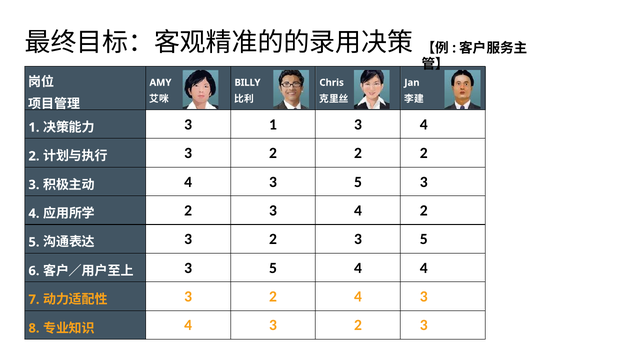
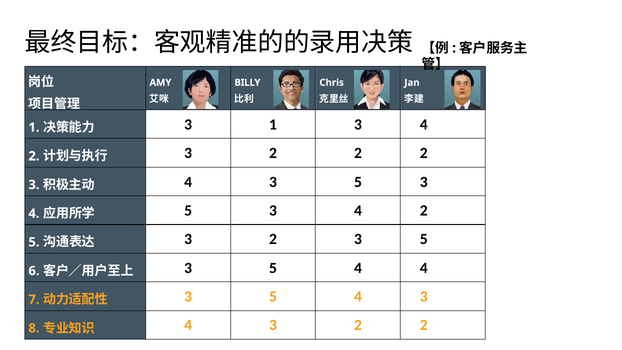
2 at (188, 211): 2 -> 5
2 at (273, 297): 2 -> 5
4 3 2 3: 3 -> 2
